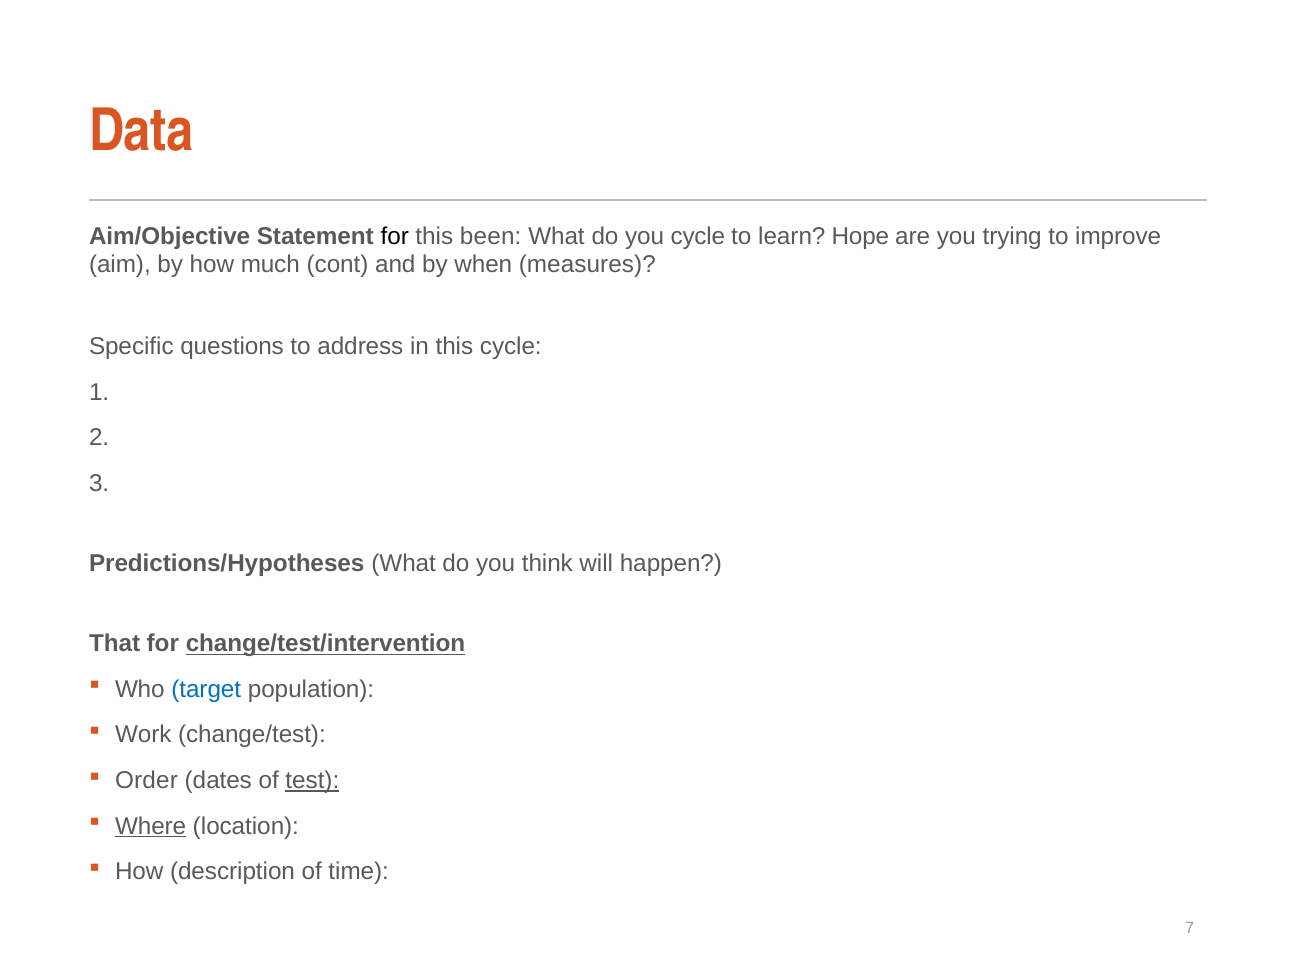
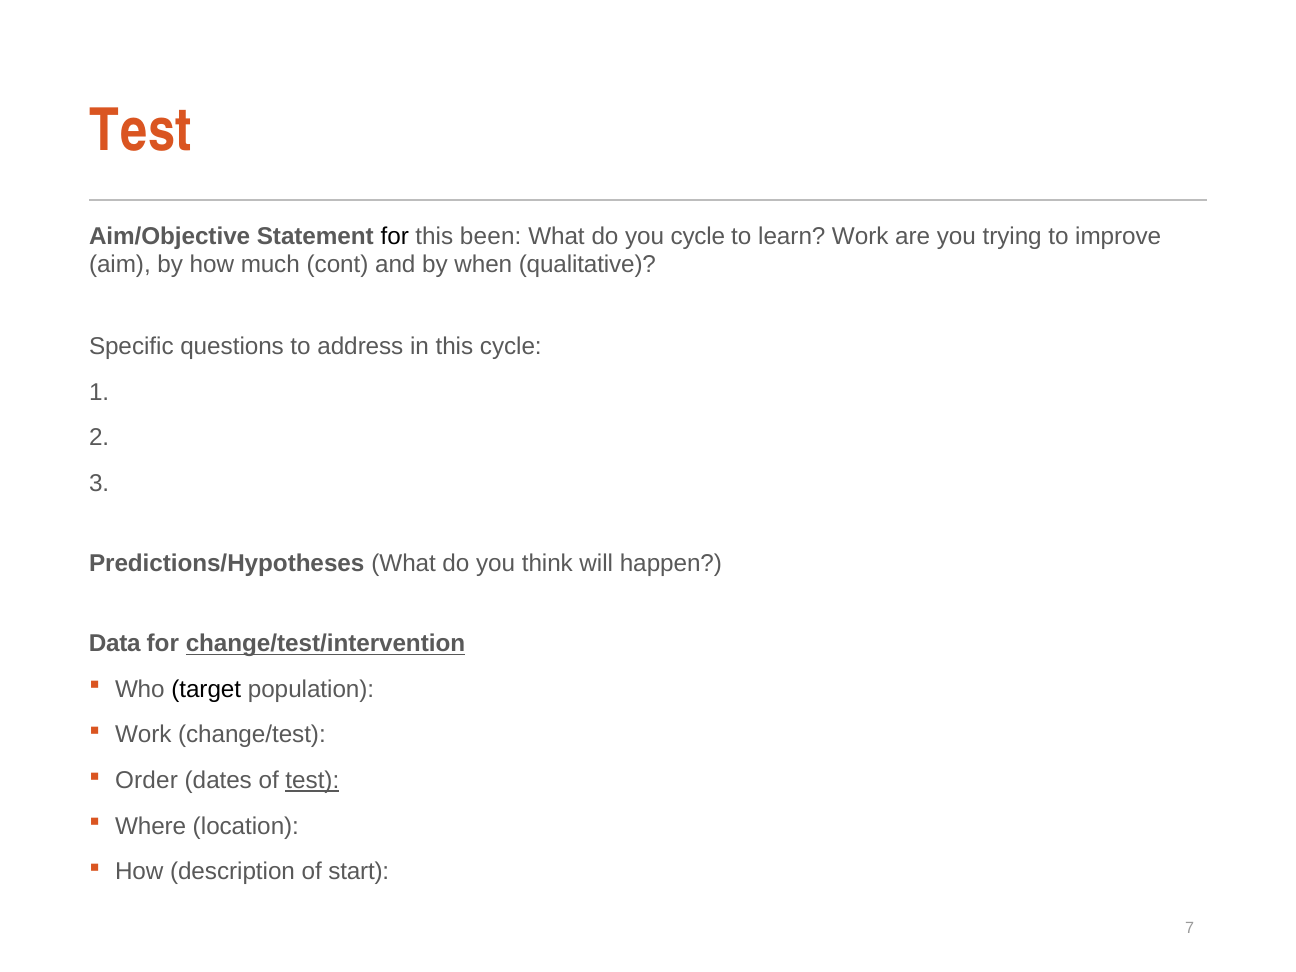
Data at (141, 131): Data -> Test
learn Hope: Hope -> Work
measures: measures -> qualitative
That: That -> Data
target colour: blue -> black
Where underline: present -> none
time: time -> start
